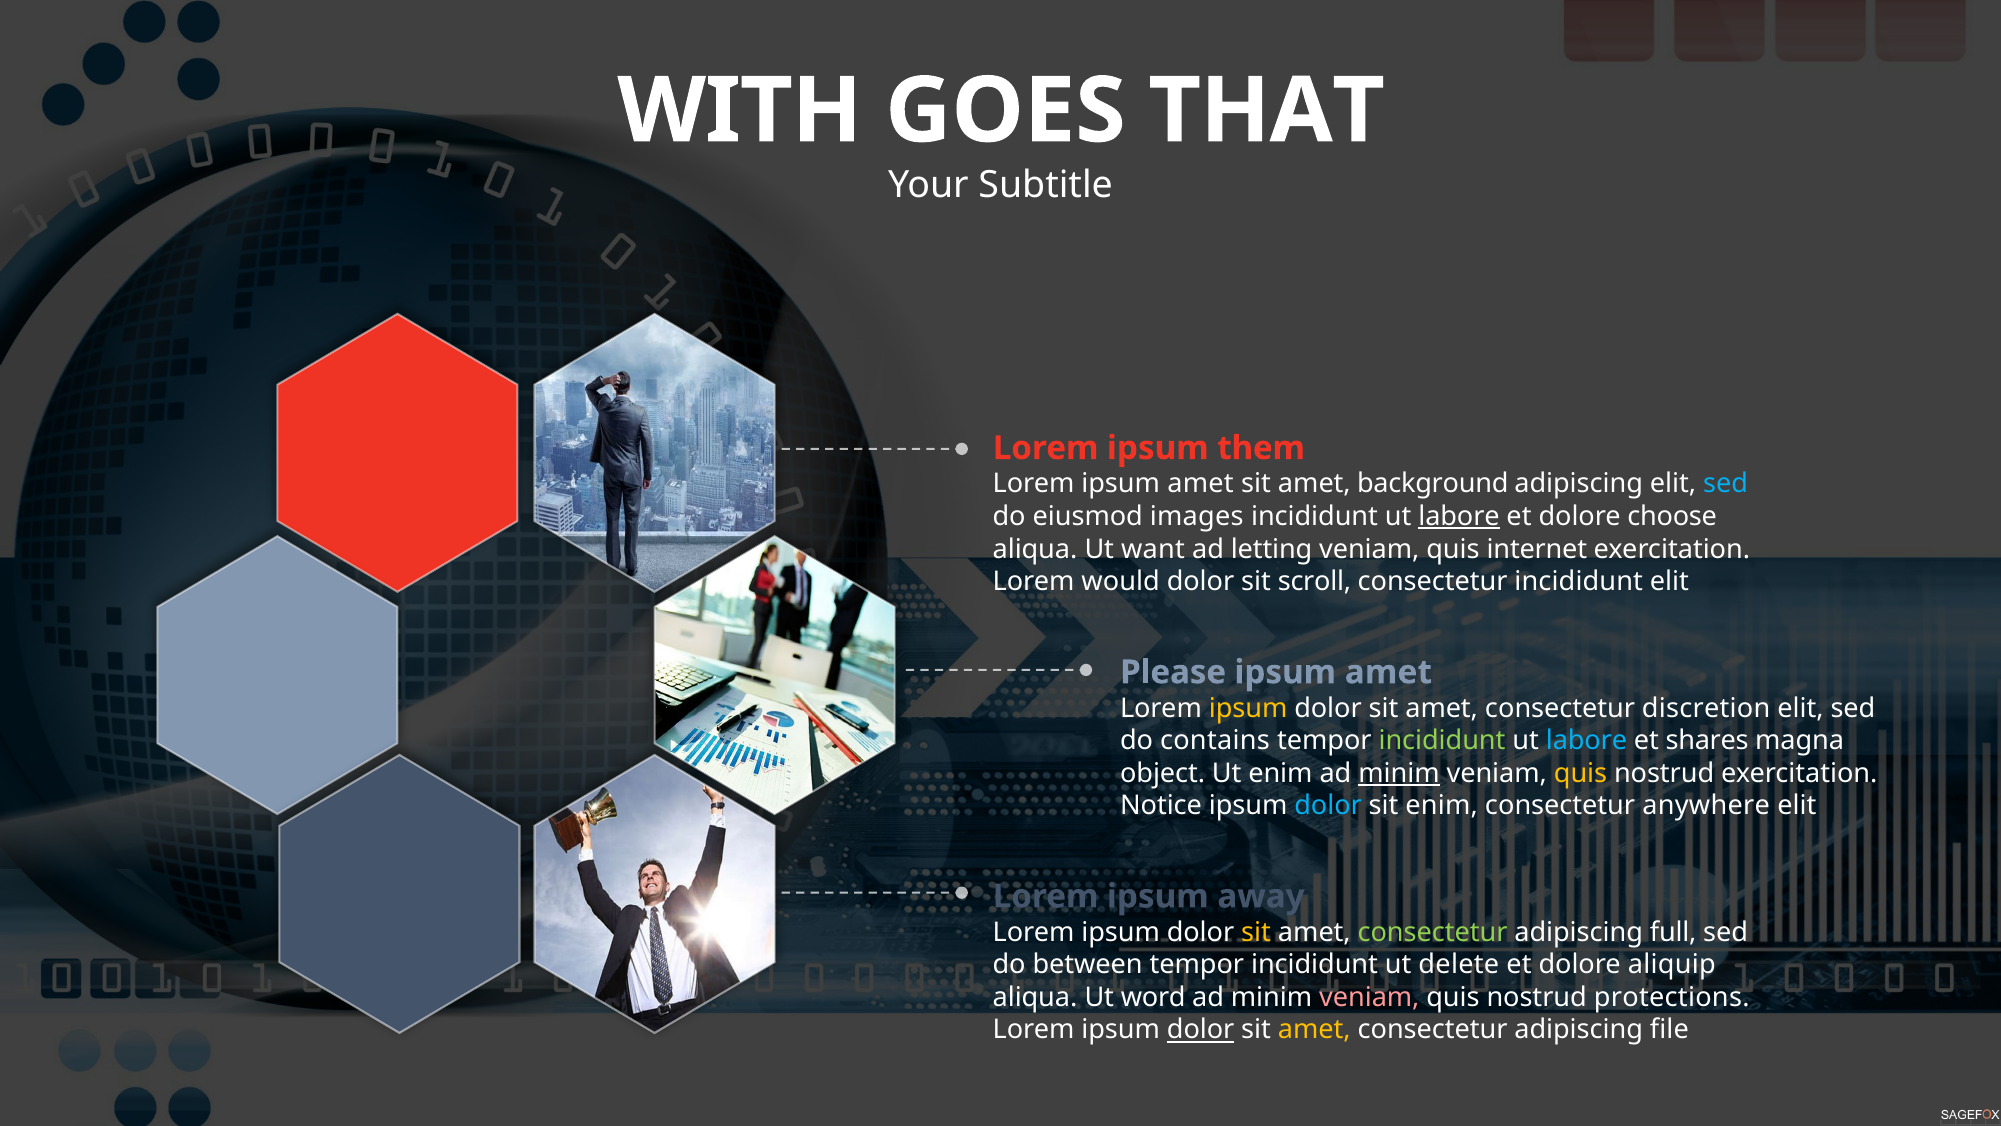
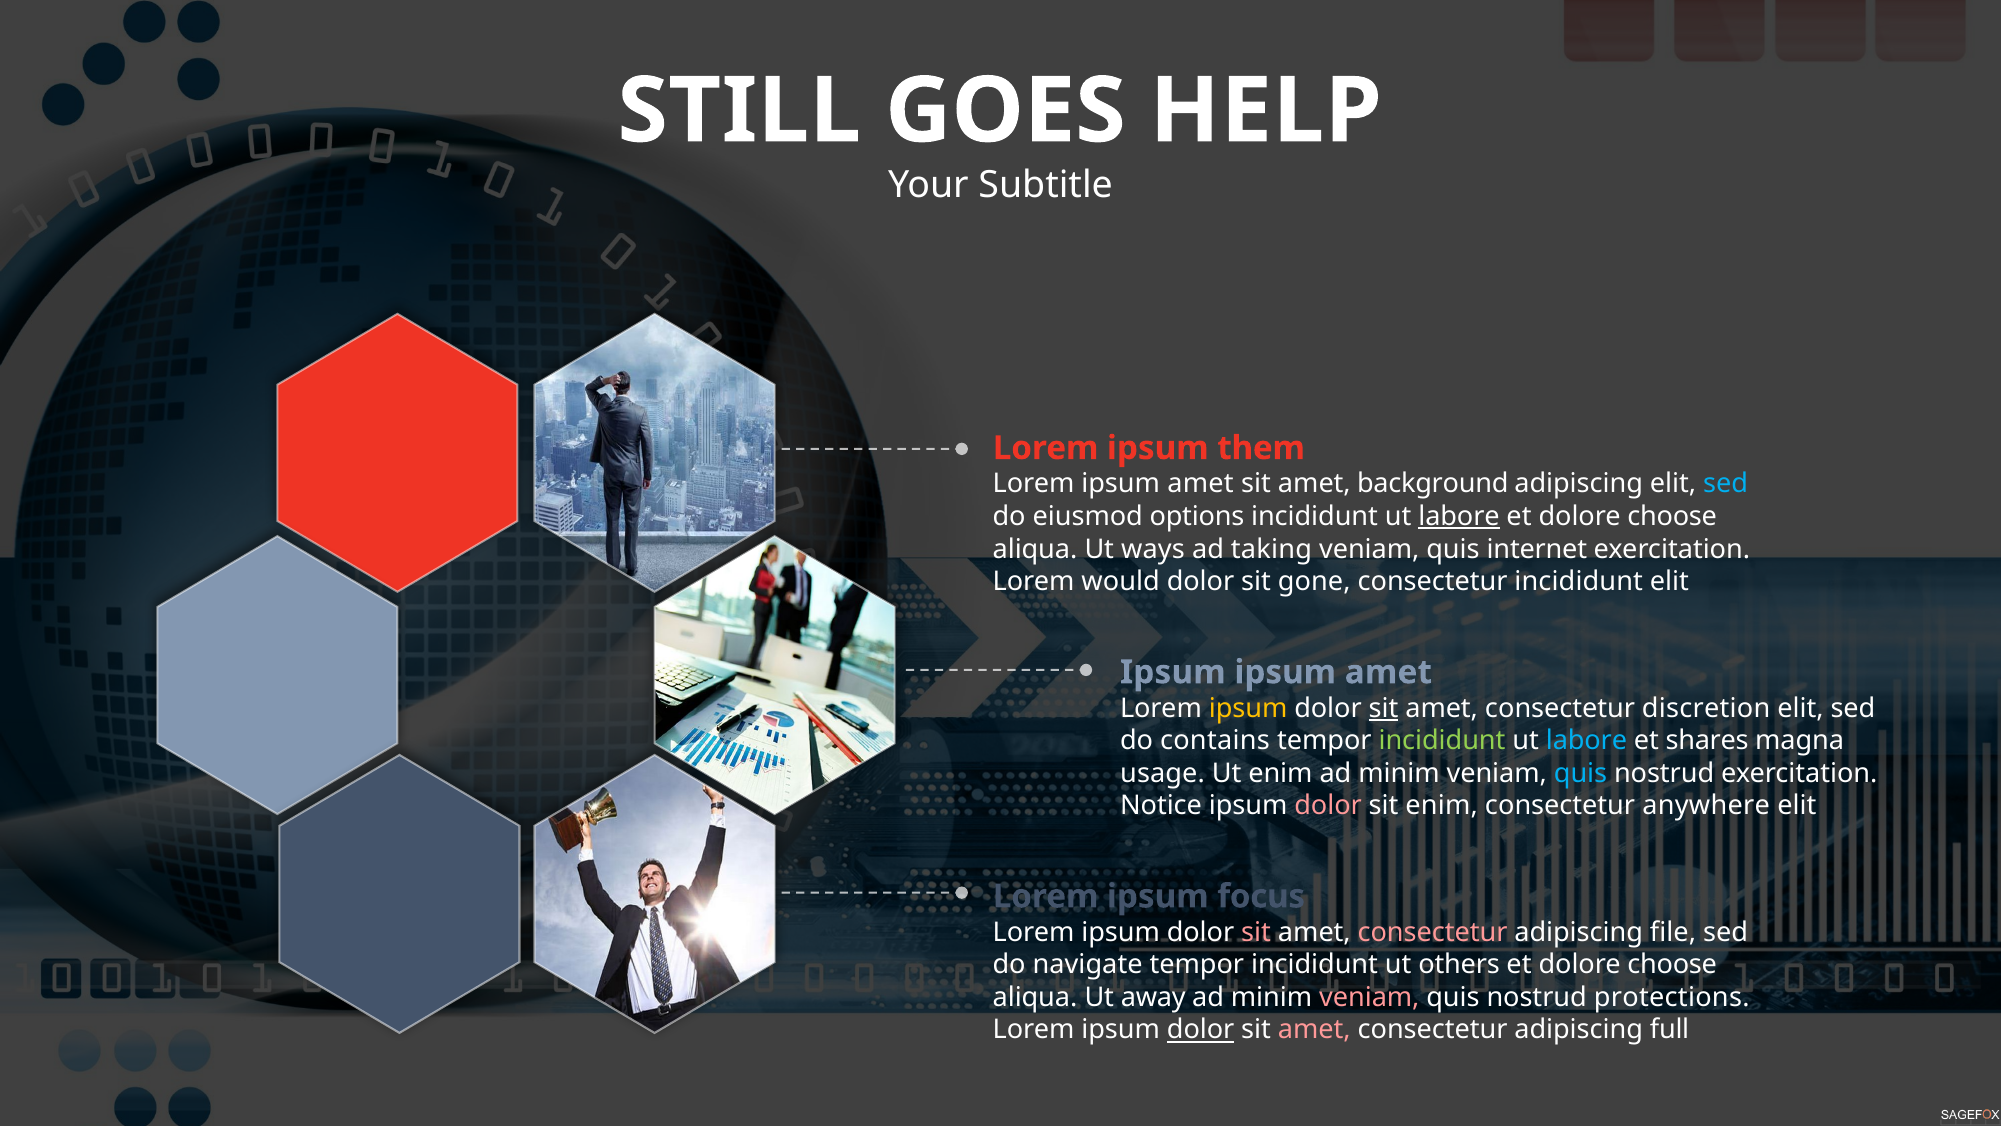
WITH: WITH -> STILL
THAT: THAT -> HELP
images: images -> options
want: want -> ways
letting: letting -> taking
scroll: scroll -> gone
Please at (1173, 672): Please -> Ipsum
sit at (1384, 708) underline: none -> present
object: object -> usage
minim at (1399, 773) underline: present -> none
quis at (1581, 773) colour: yellow -> light blue
dolor at (1328, 806) colour: light blue -> pink
away: away -> focus
sit at (1256, 932) colour: yellow -> pink
consectetur at (1433, 932) colour: light green -> pink
full: full -> file
between: between -> navigate
delete: delete -> others
aliquip at (1672, 965): aliquip -> choose
word: word -> away
amet at (1314, 1030) colour: yellow -> pink
file: file -> full
